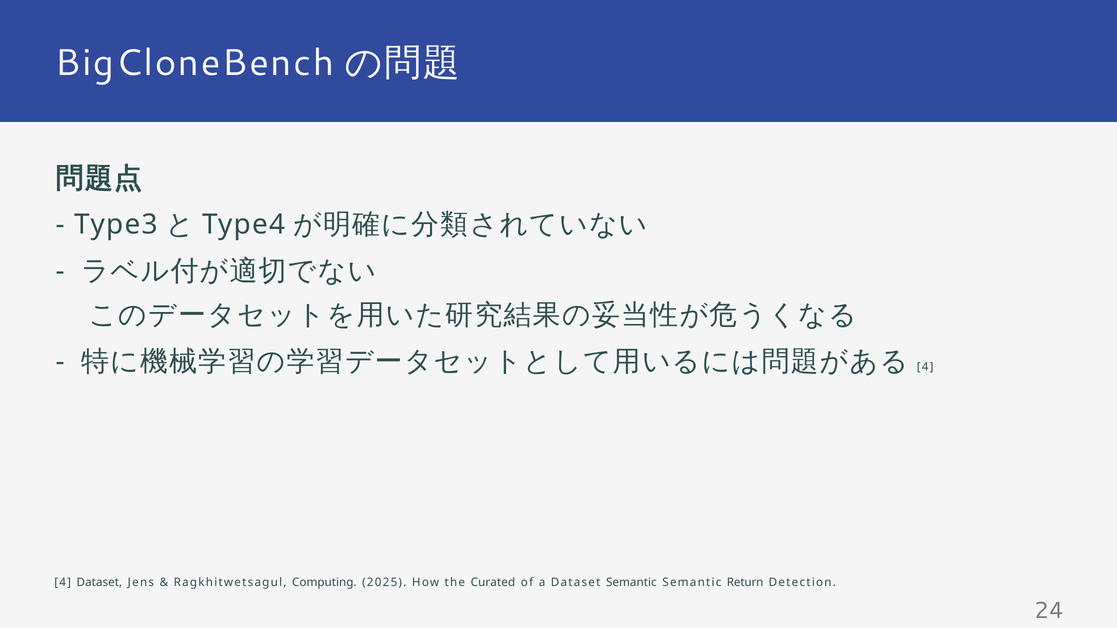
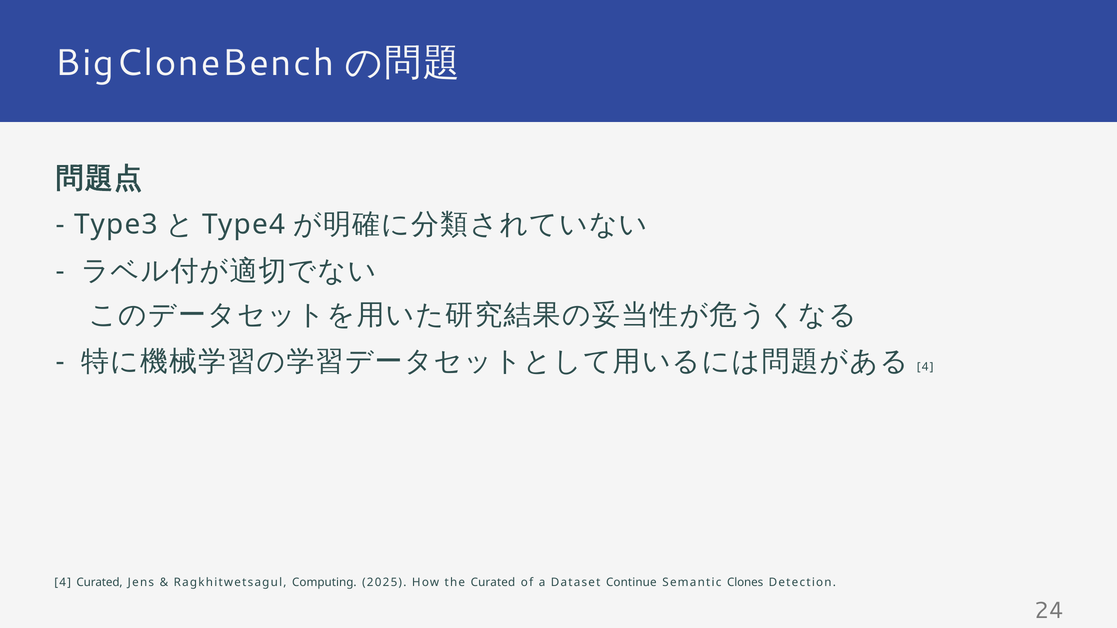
Dataset at (99, 583): Dataset -> Curated
Dataset Semantic: Semantic -> Continue
Return: Return -> Clones
